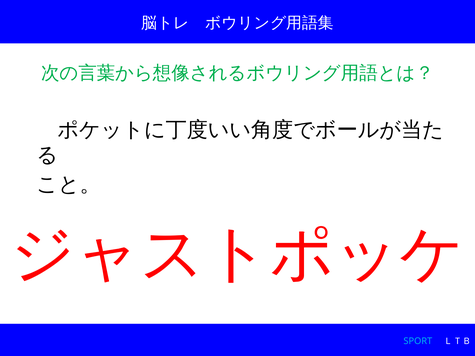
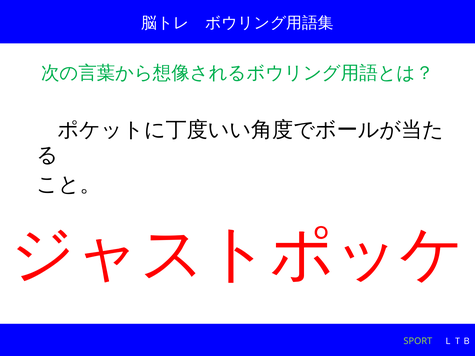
SPORT colour: light blue -> light green
